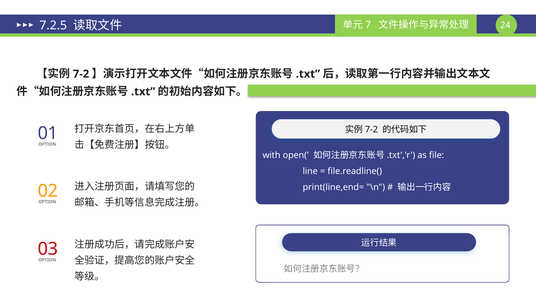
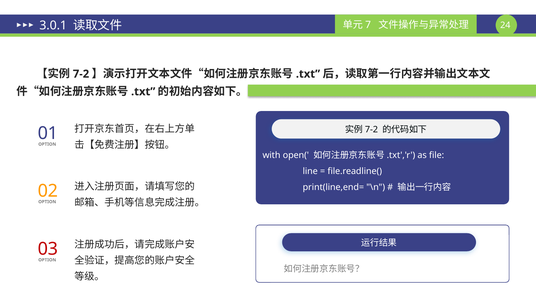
7.2.5: 7.2.5 -> 3.0.1
